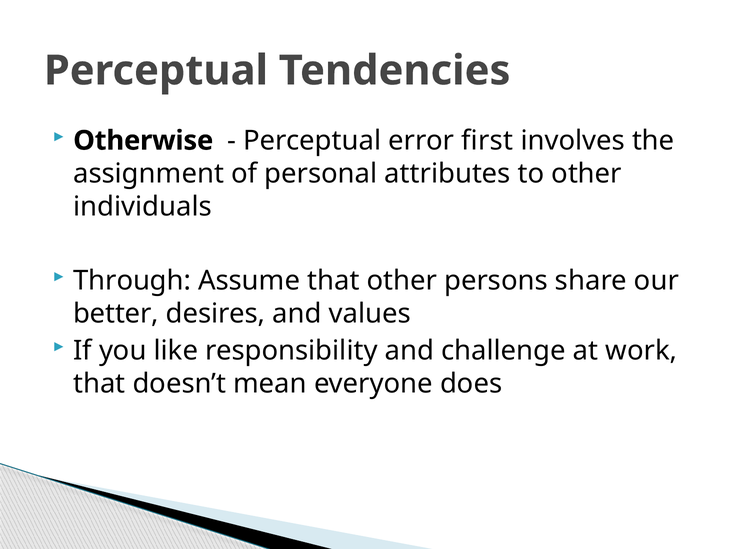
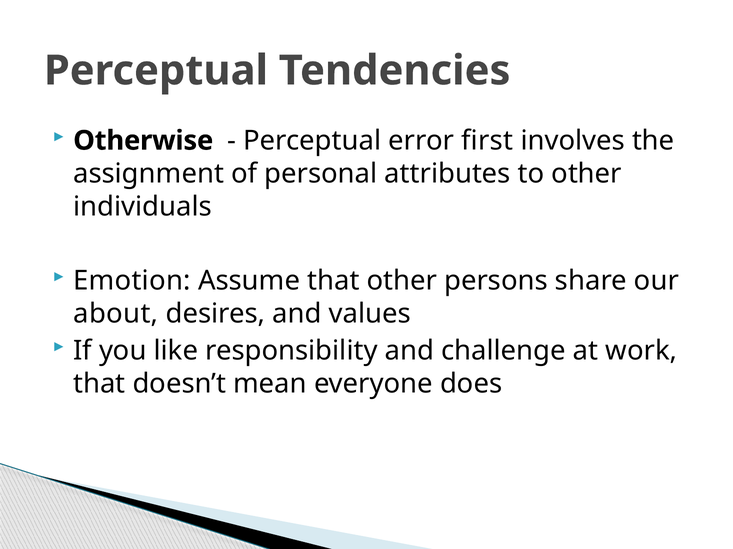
Through: Through -> Emotion
better: better -> about
